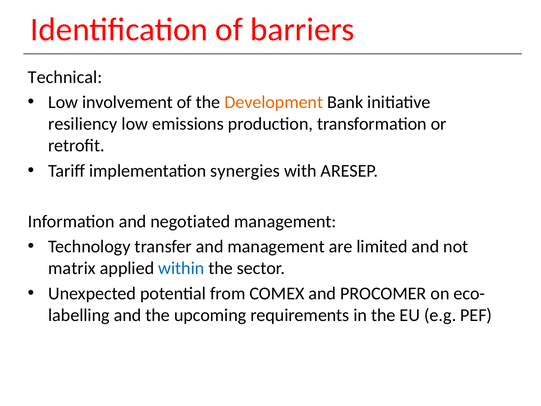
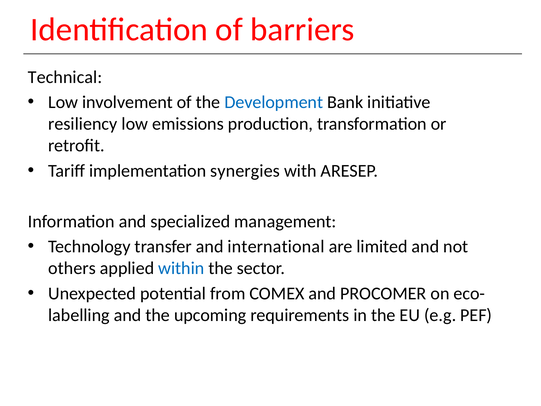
Development colour: orange -> blue
negotiated: negotiated -> specialized
and management: management -> international
matrix: matrix -> others
